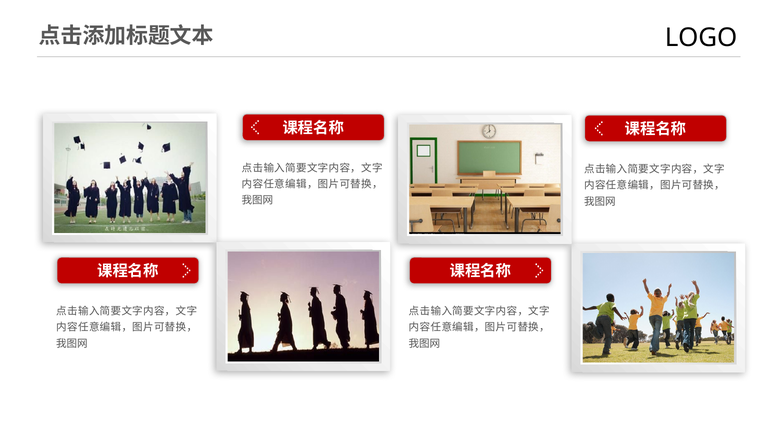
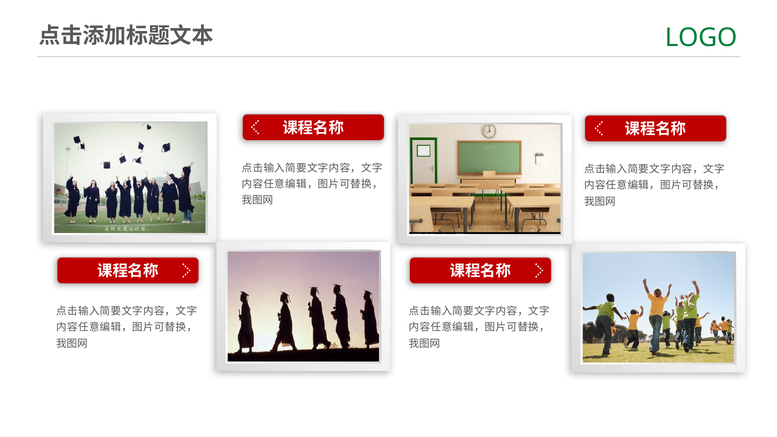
LOGO colour: black -> green
